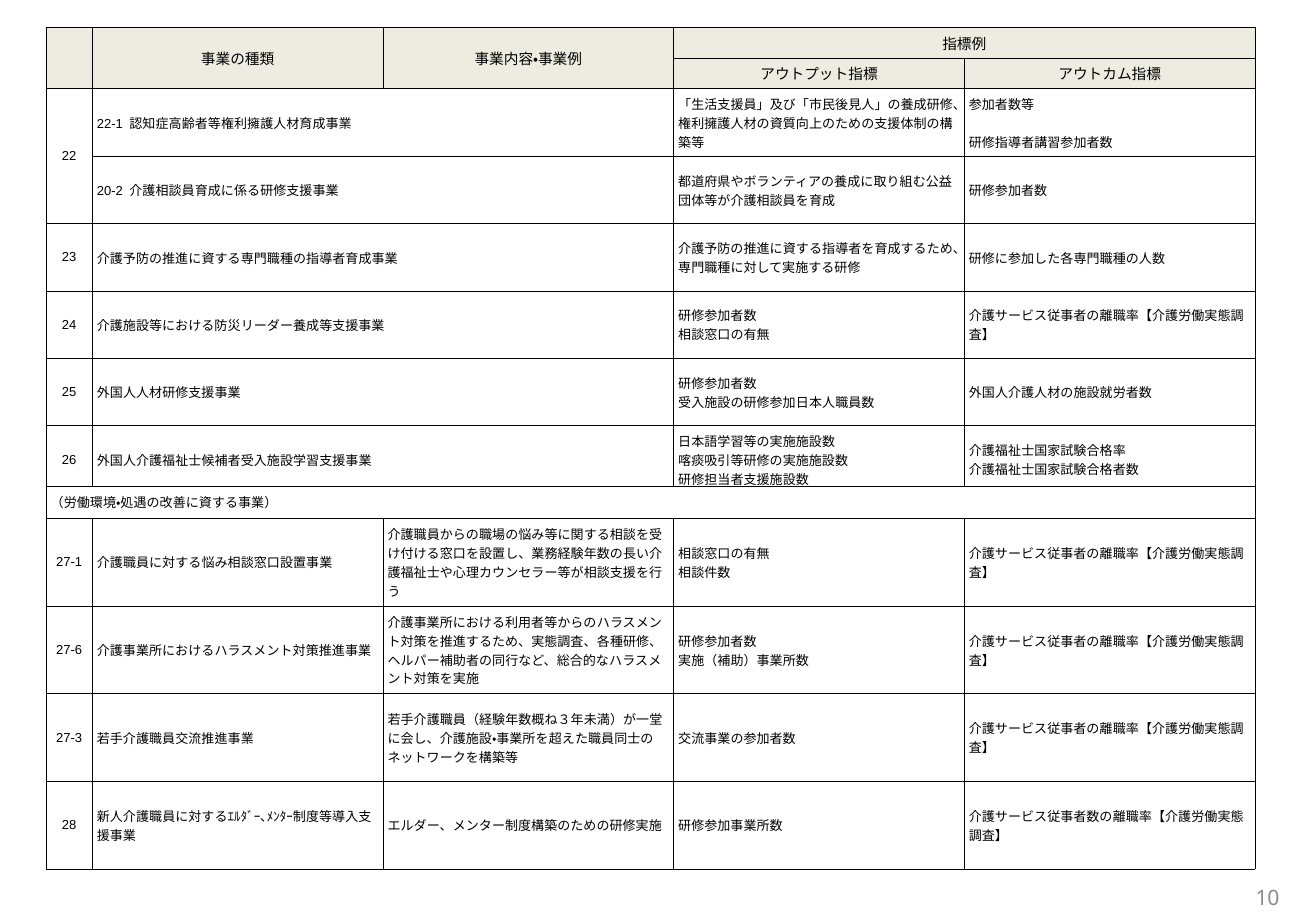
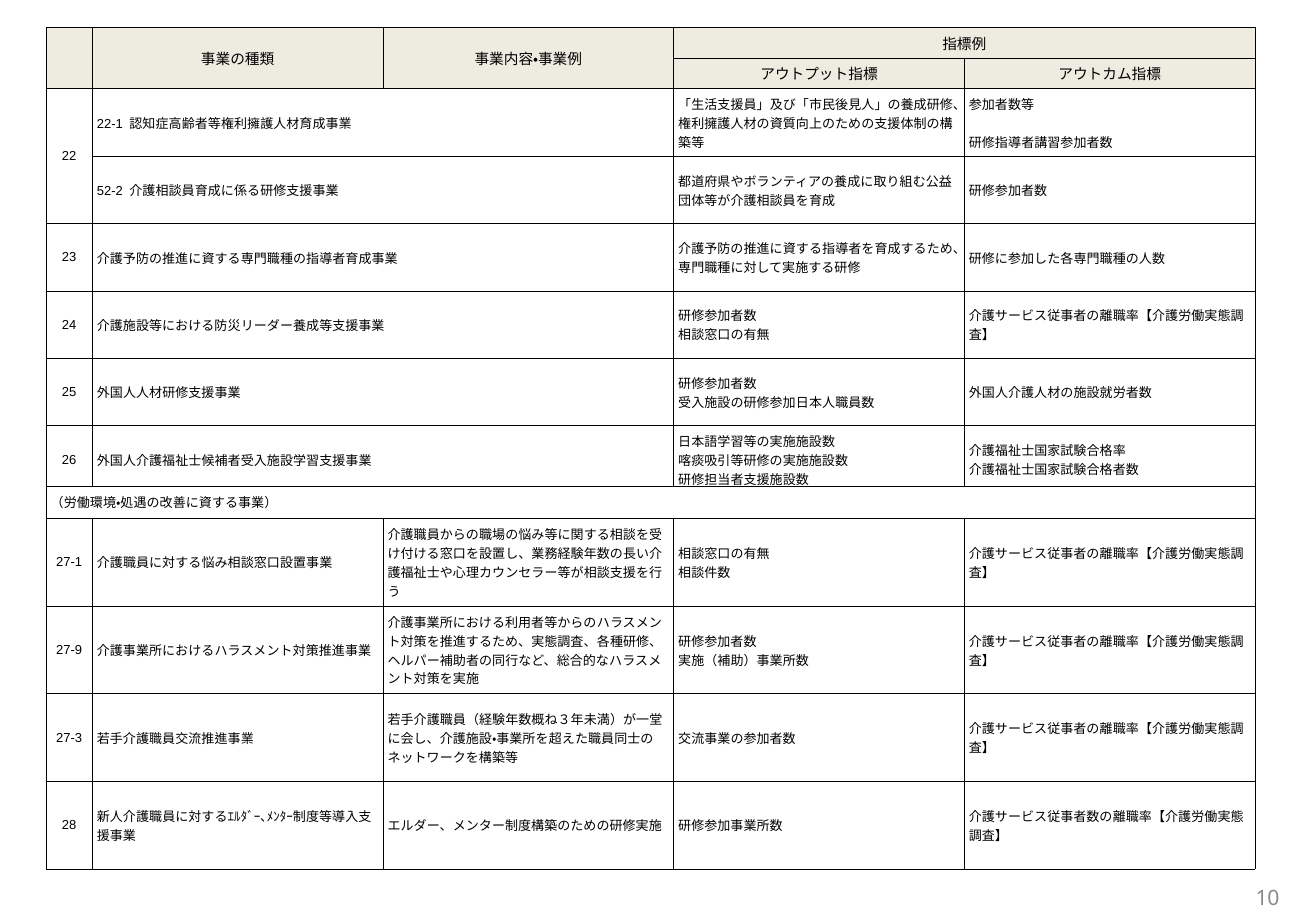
20-2: 20-2 -> 52-2
27-6: 27-6 -> 27-9
